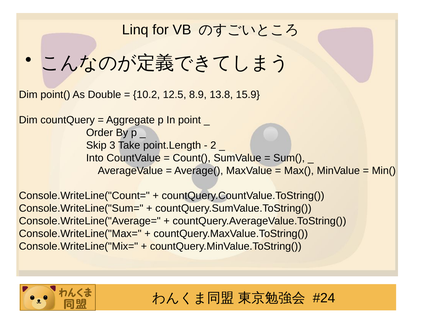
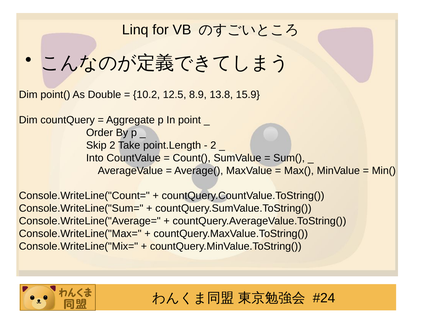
Skip 3: 3 -> 2
